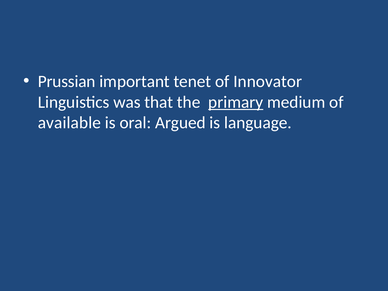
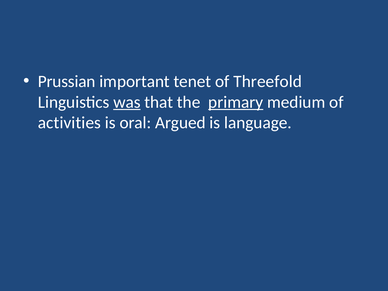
Innovator: Innovator -> Threefold
was underline: none -> present
available: available -> activities
